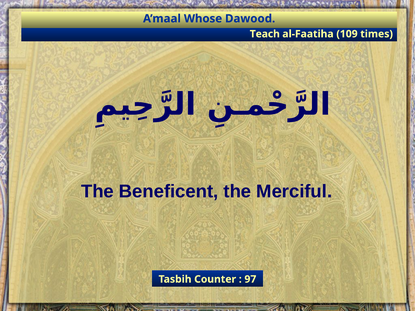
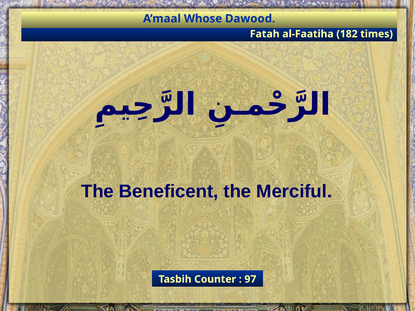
Teach: Teach -> Fatah
109: 109 -> 182
